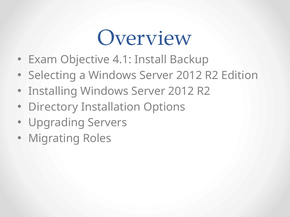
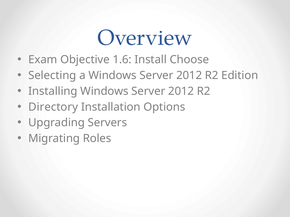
4.1: 4.1 -> 1.6
Backup: Backup -> Choose
